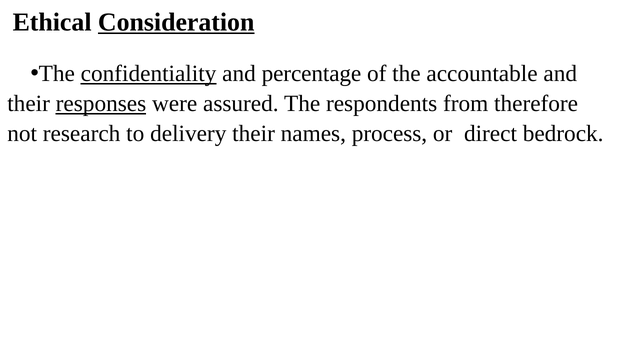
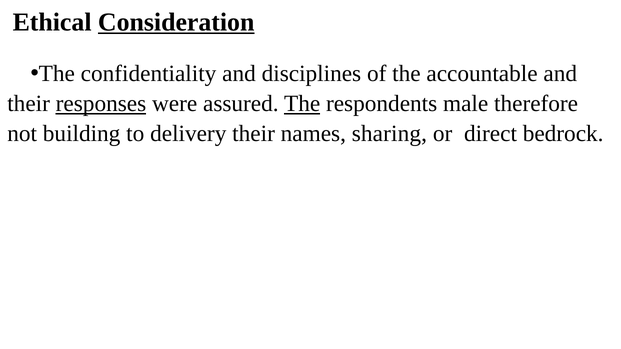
confidentiality underline: present -> none
percentage: percentage -> disciplines
The at (302, 104) underline: none -> present
from: from -> male
research: research -> building
process: process -> sharing
